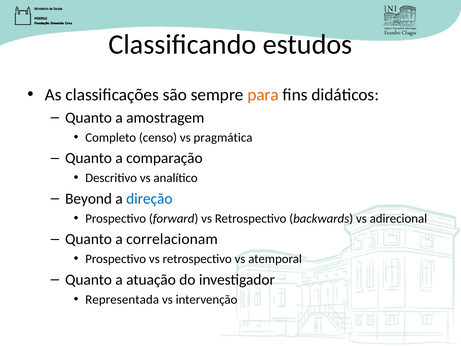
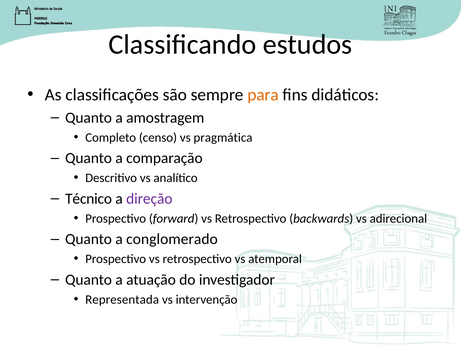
Beyond: Beyond -> Técnico
direção colour: blue -> purple
correlacionam: correlacionam -> conglomerado
